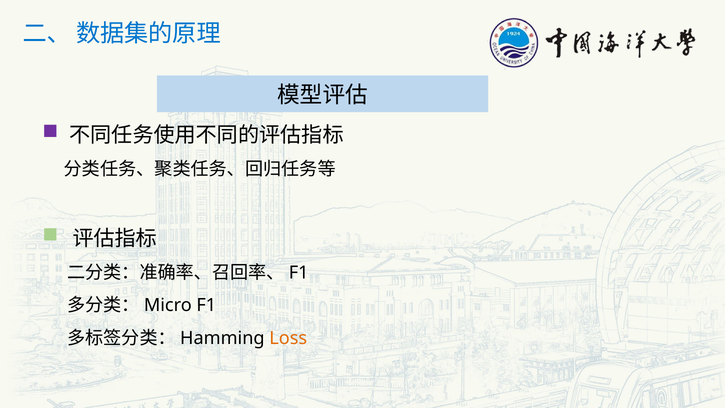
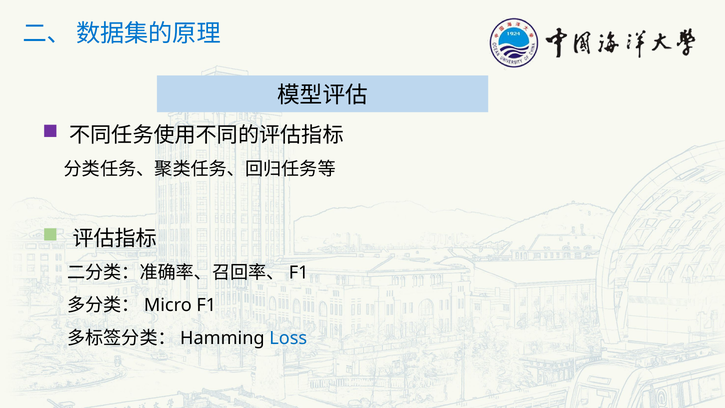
Loss colour: orange -> blue
